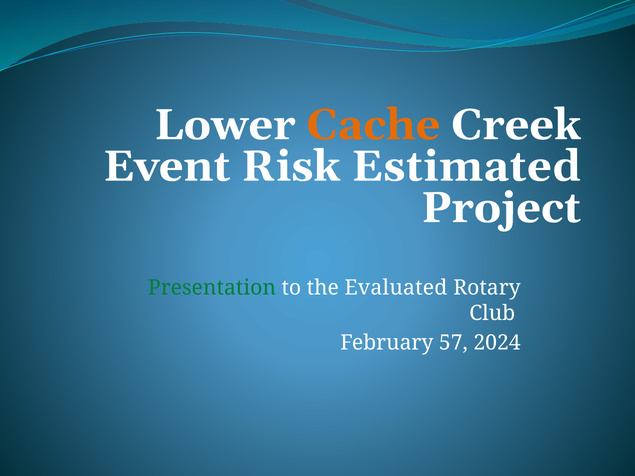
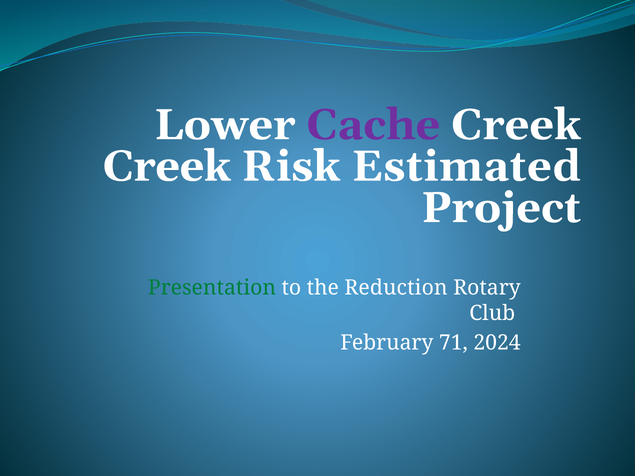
Cache colour: orange -> purple
Event at (167, 166): Event -> Creek
Evaluated: Evaluated -> Reduction
57: 57 -> 71
